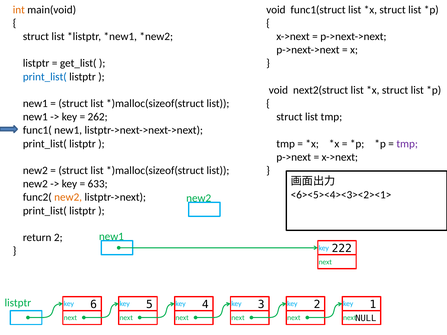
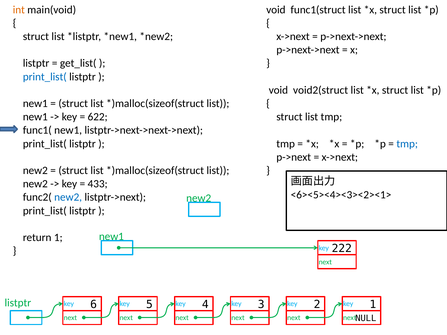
next2(struct: next2(struct -> void2(struct
262: 262 -> 622
tmp at (407, 144) colour: purple -> blue
633: 633 -> 433
new2 at (68, 197) colour: orange -> blue
return 2: 2 -> 1
